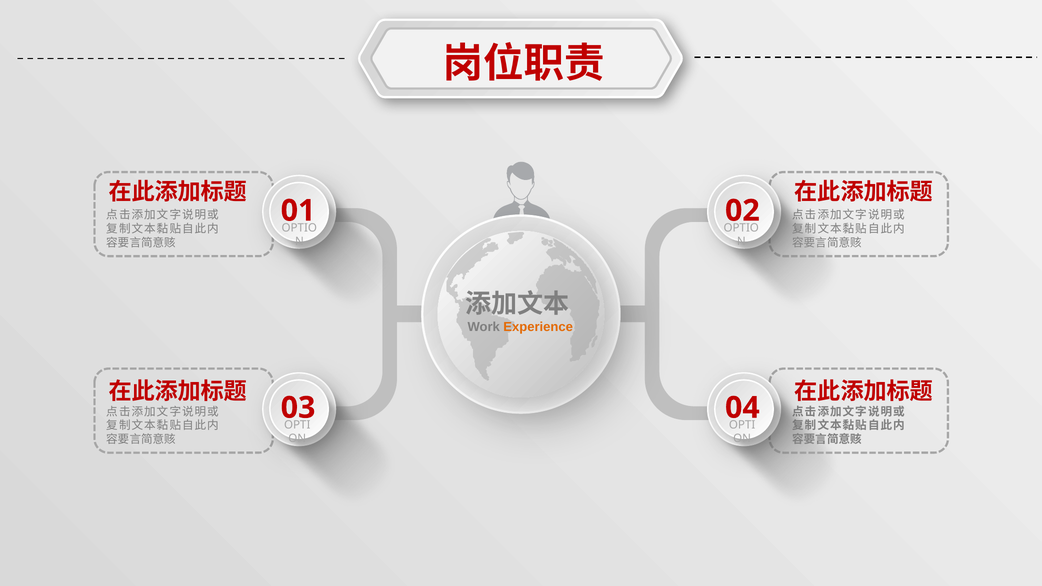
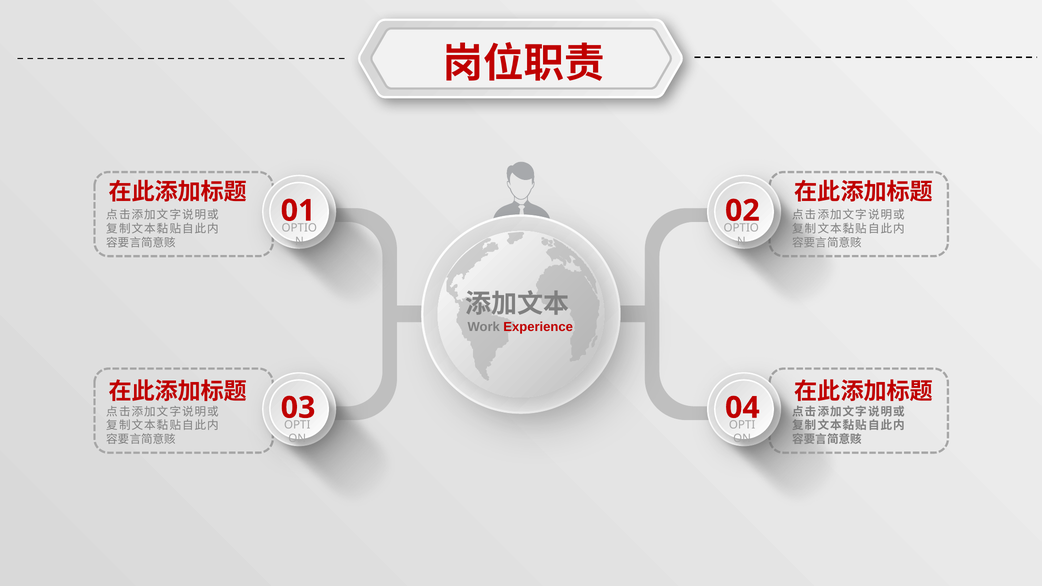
Experience colour: orange -> red
